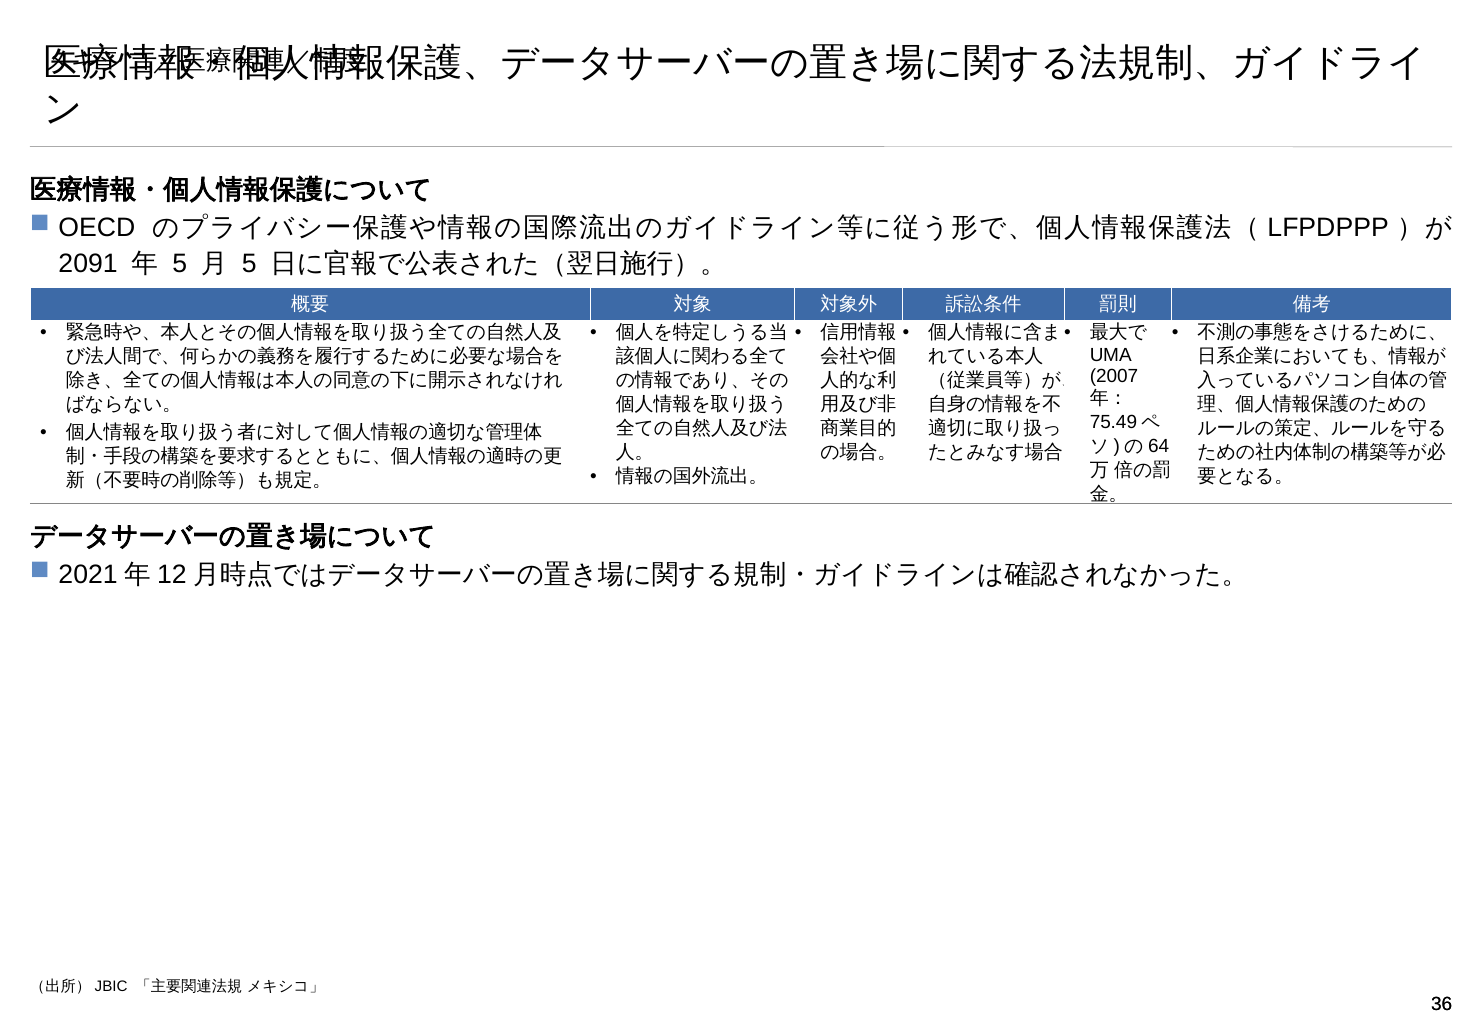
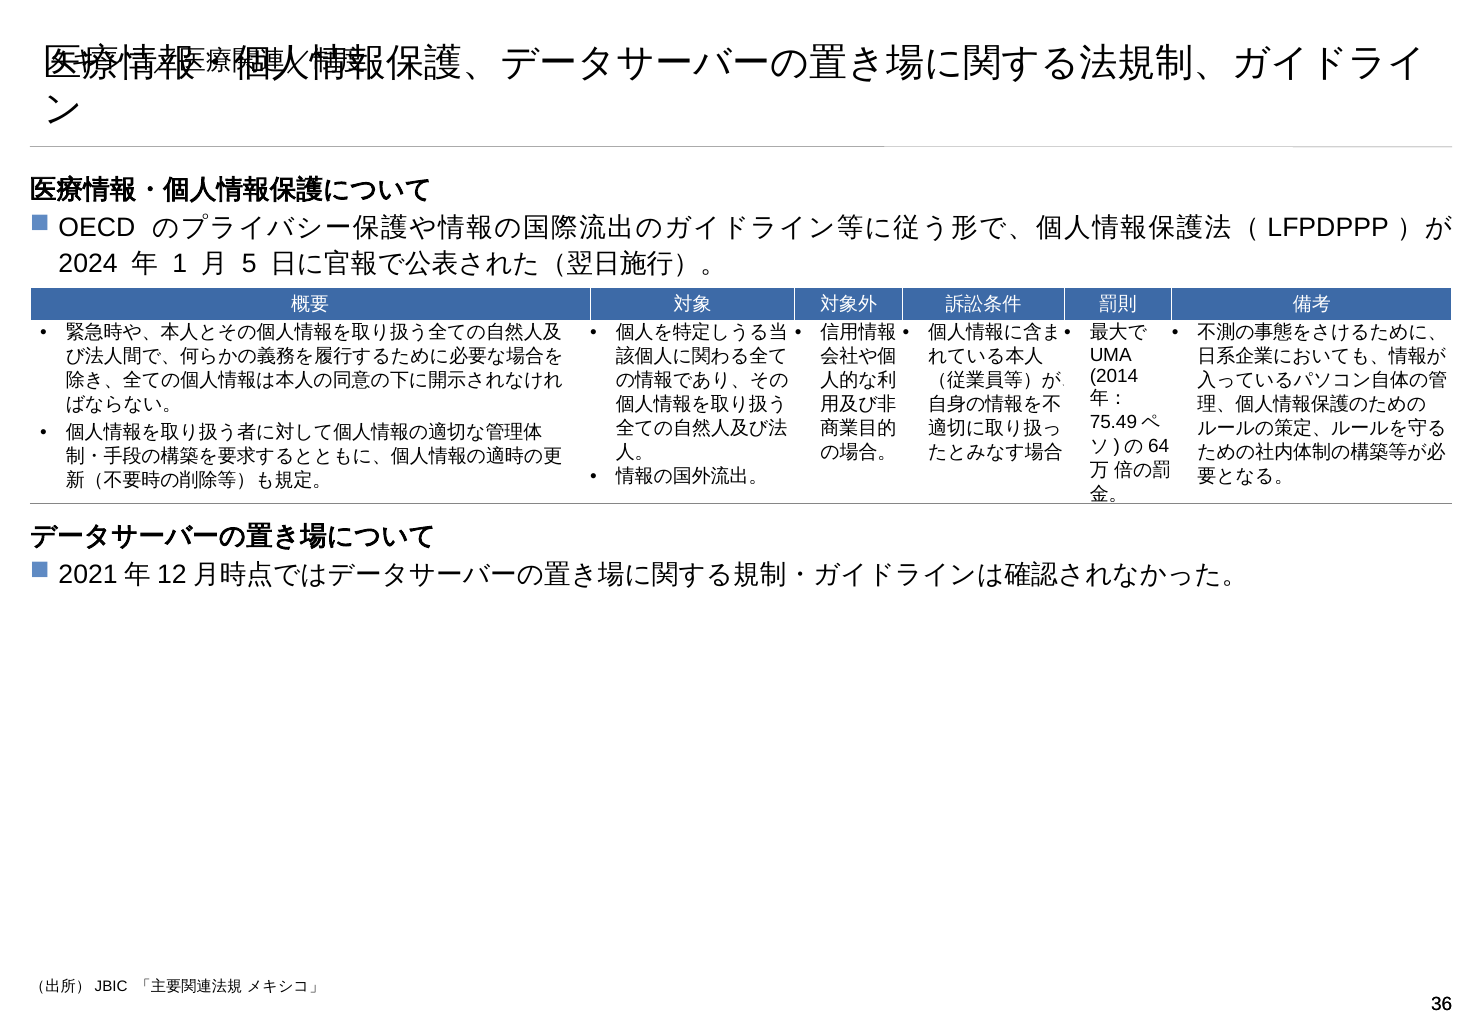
2091: 2091 -> 2024
5 at (180, 263): 5 -> 1
2007: 2007 -> 2014
